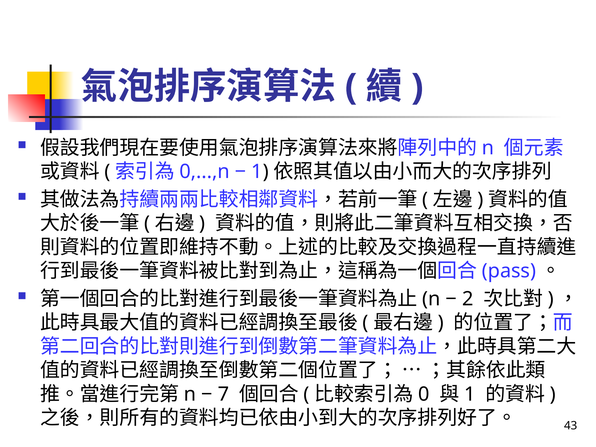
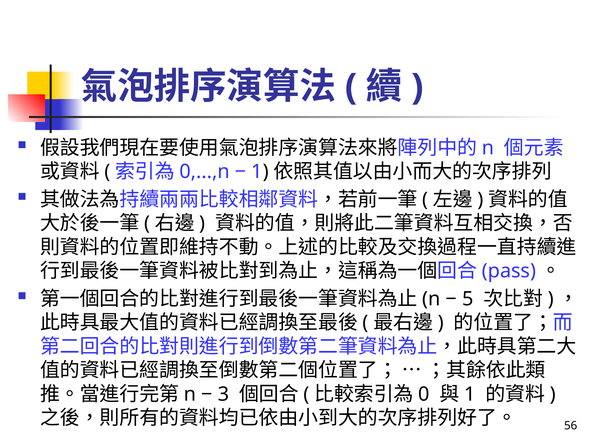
2: 2 -> 5
7: 7 -> 3
43: 43 -> 56
